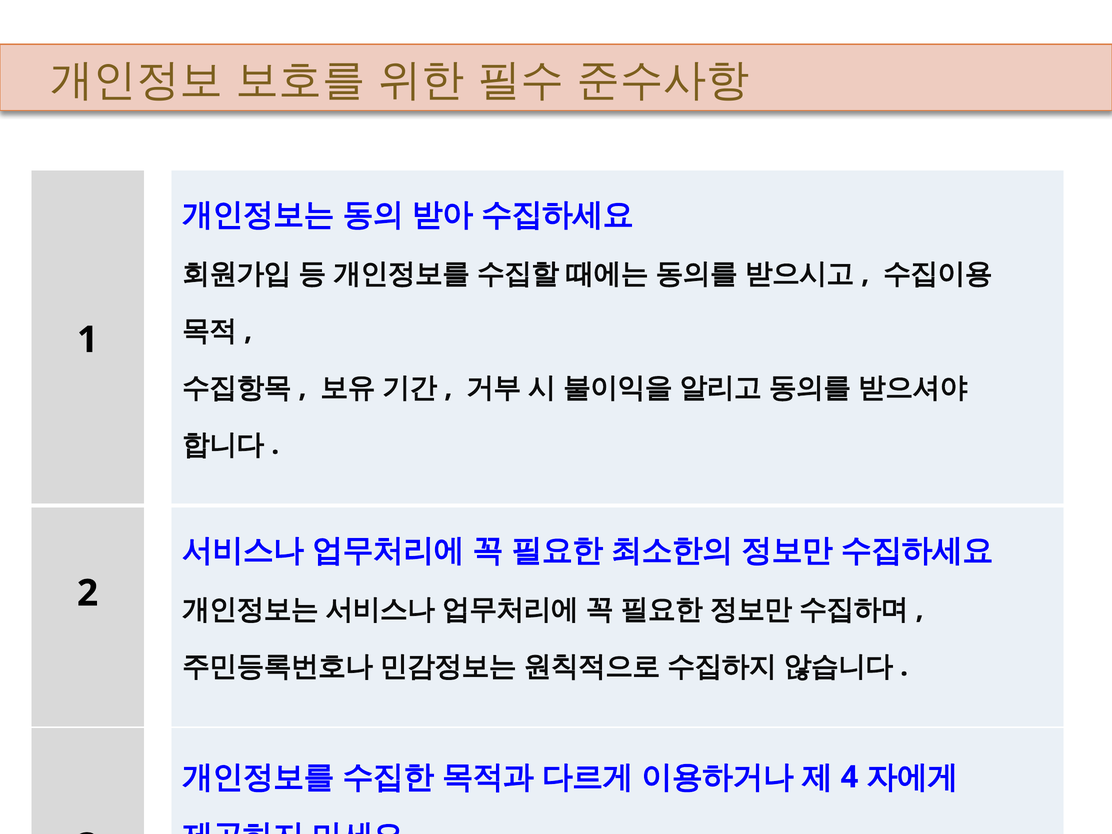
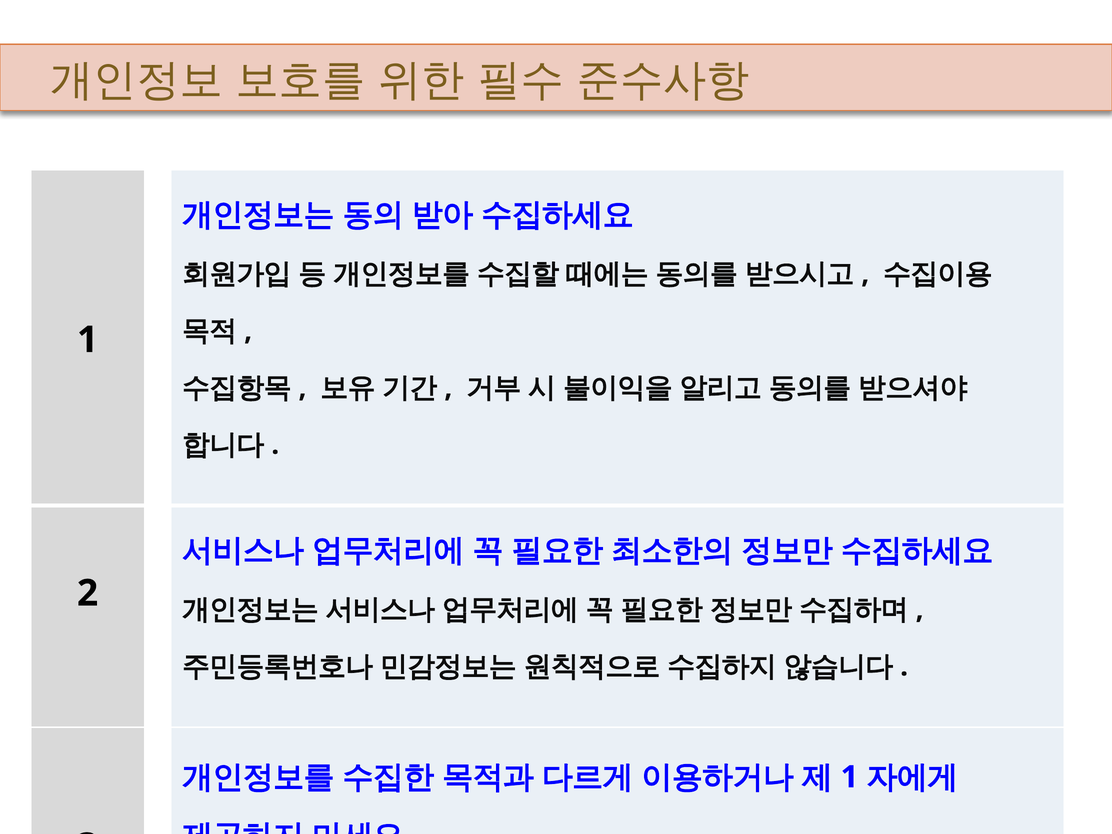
4 at (849, 777): 4 -> 1
